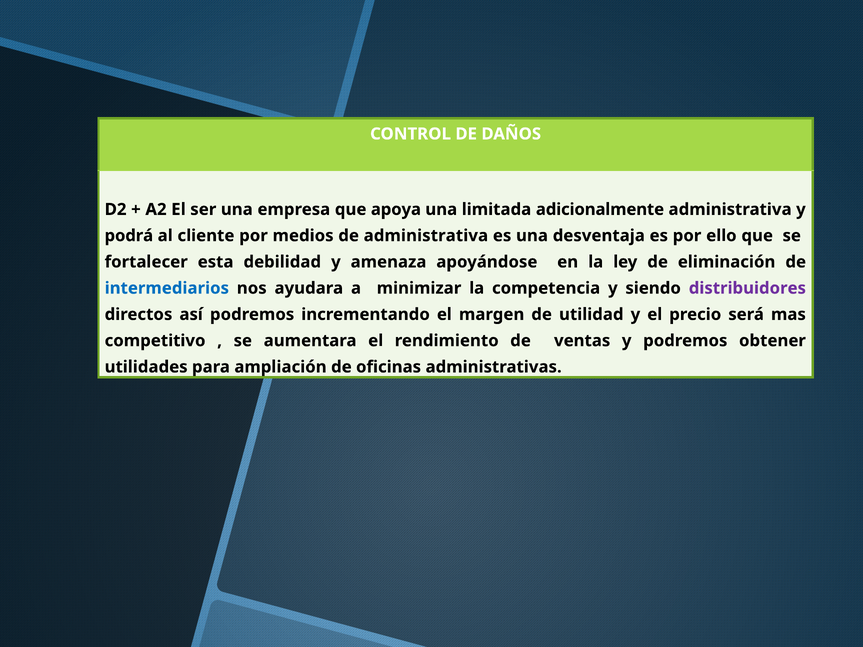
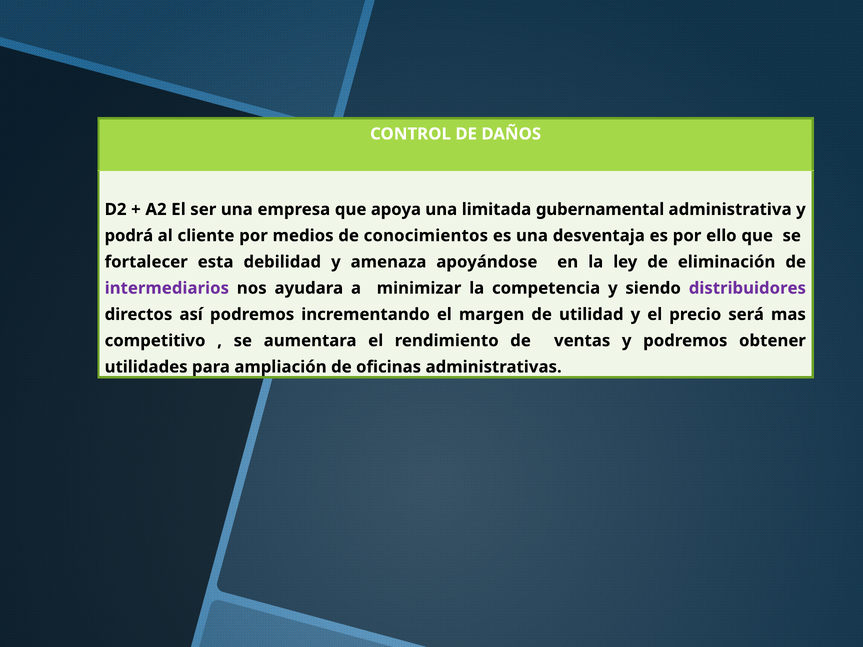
adicionalmente: adicionalmente -> gubernamental
de administrativa: administrativa -> conocimientos
intermediarios colour: blue -> purple
